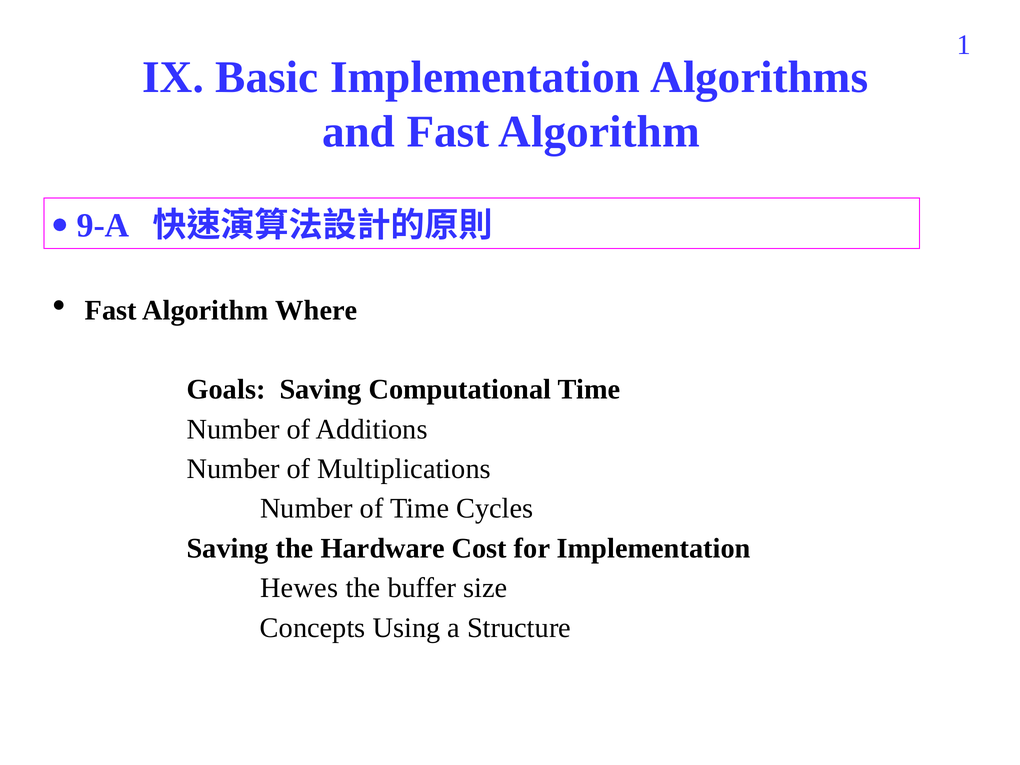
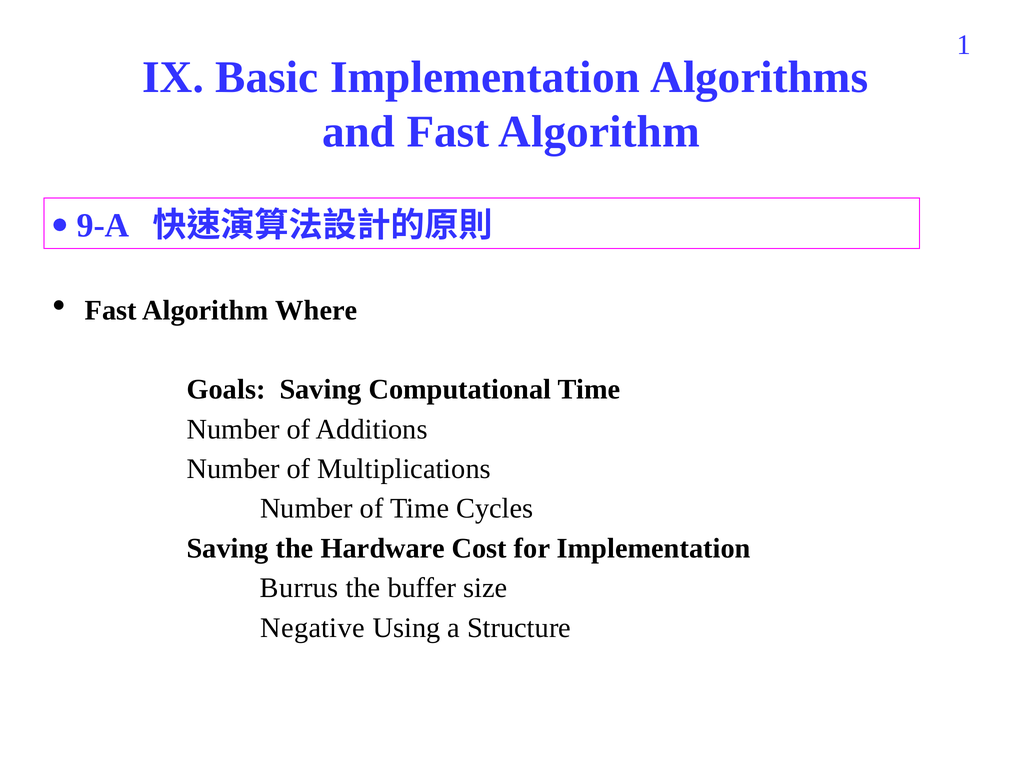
Hewes: Hewes -> Burrus
Concepts: Concepts -> Negative
